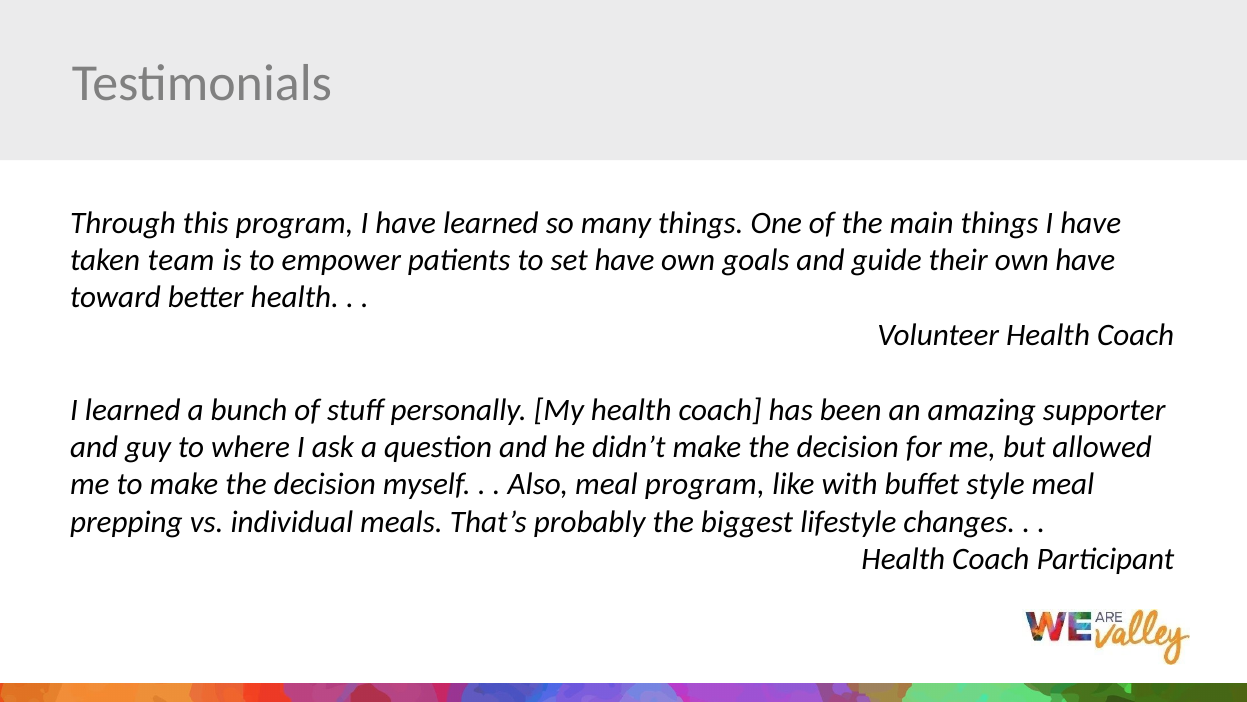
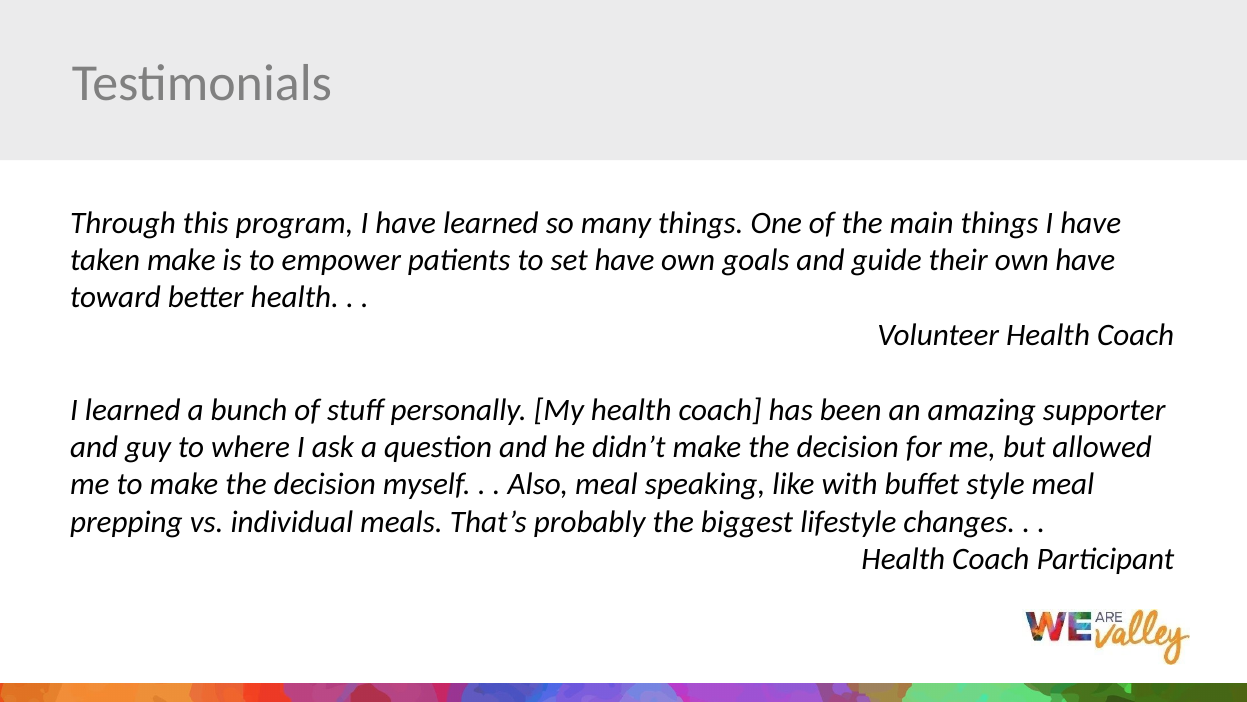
taken team: team -> make
meal program: program -> speaking
